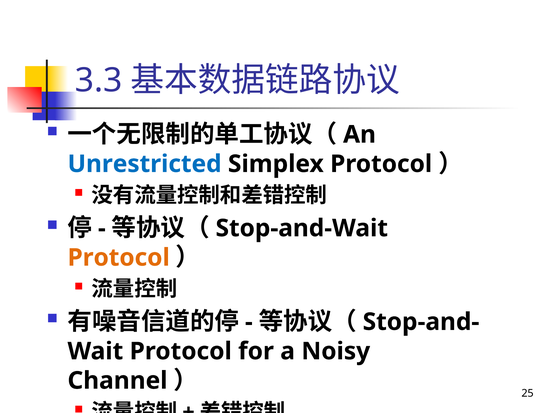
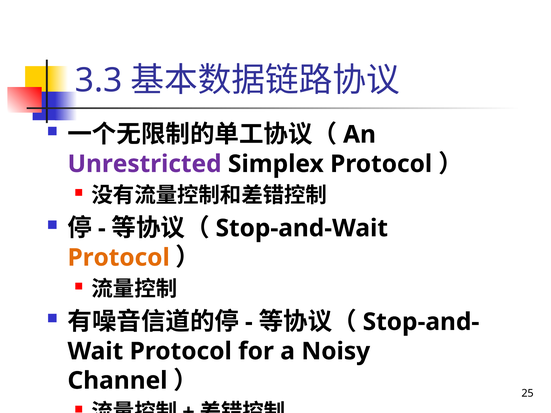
Unrestricted colour: blue -> purple
